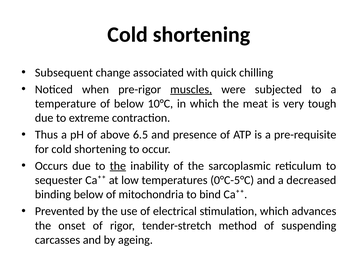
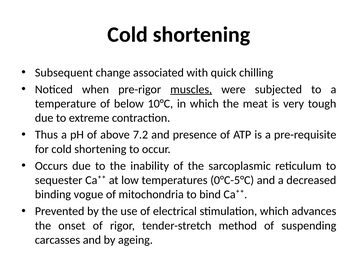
6.5: 6.5 -> 7.2
the at (118, 166) underline: present -> none
binding below: below -> vogue
